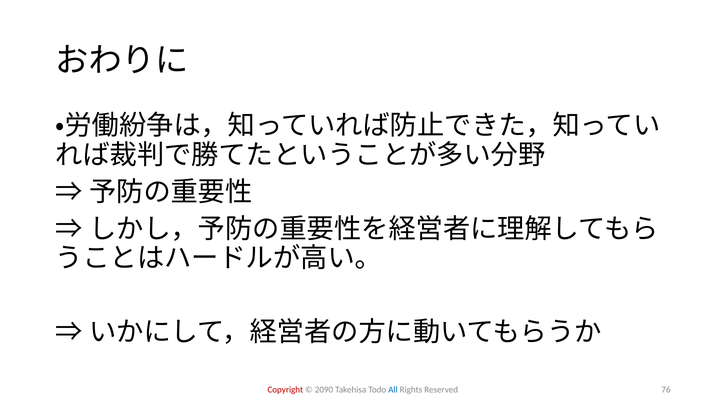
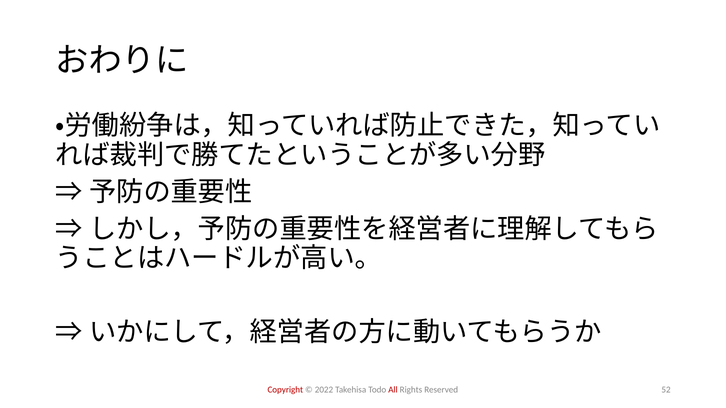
2090: 2090 -> 2022
All colour: blue -> red
76: 76 -> 52
